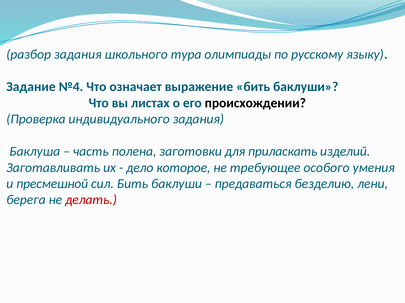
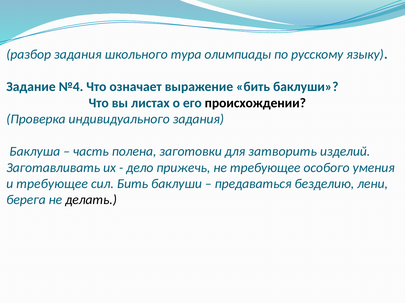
приласкать: приласкать -> затворить
которое: которое -> прижечь
и пресмешной: пресмешной -> требующее
делать colour: red -> black
